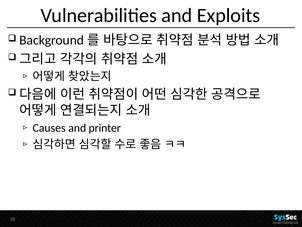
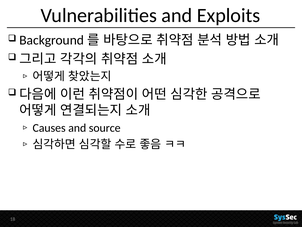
printer: printer -> source
